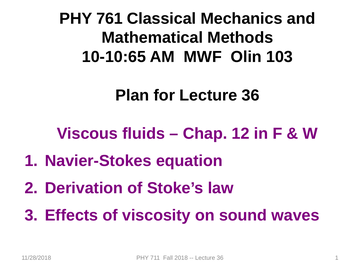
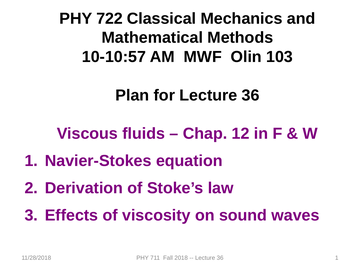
761: 761 -> 722
10-10:65: 10-10:65 -> 10-10:57
